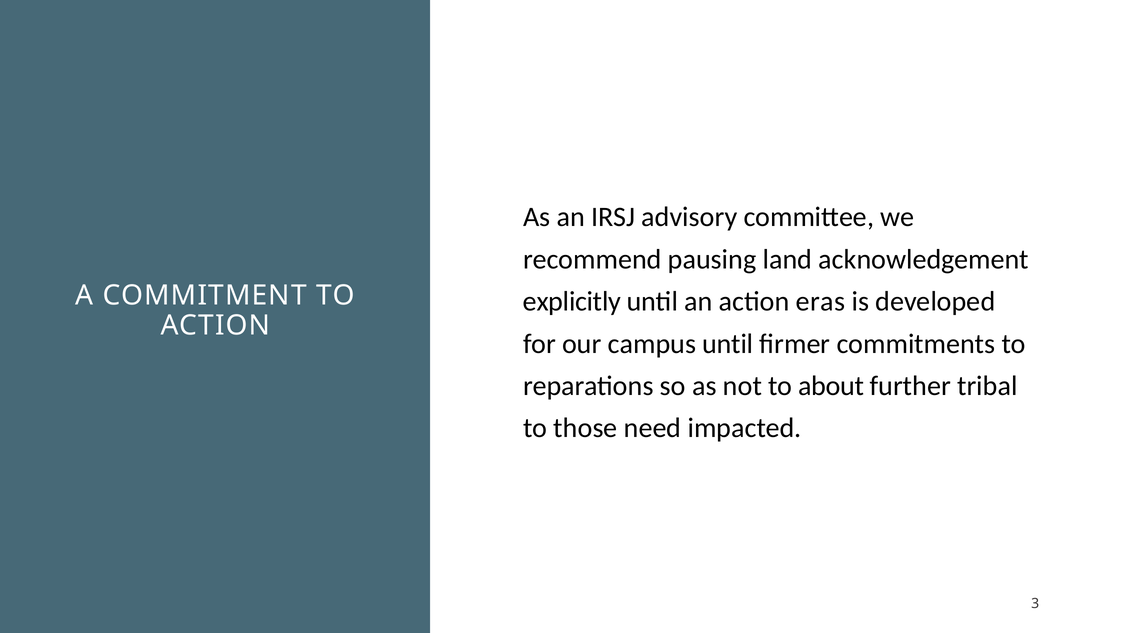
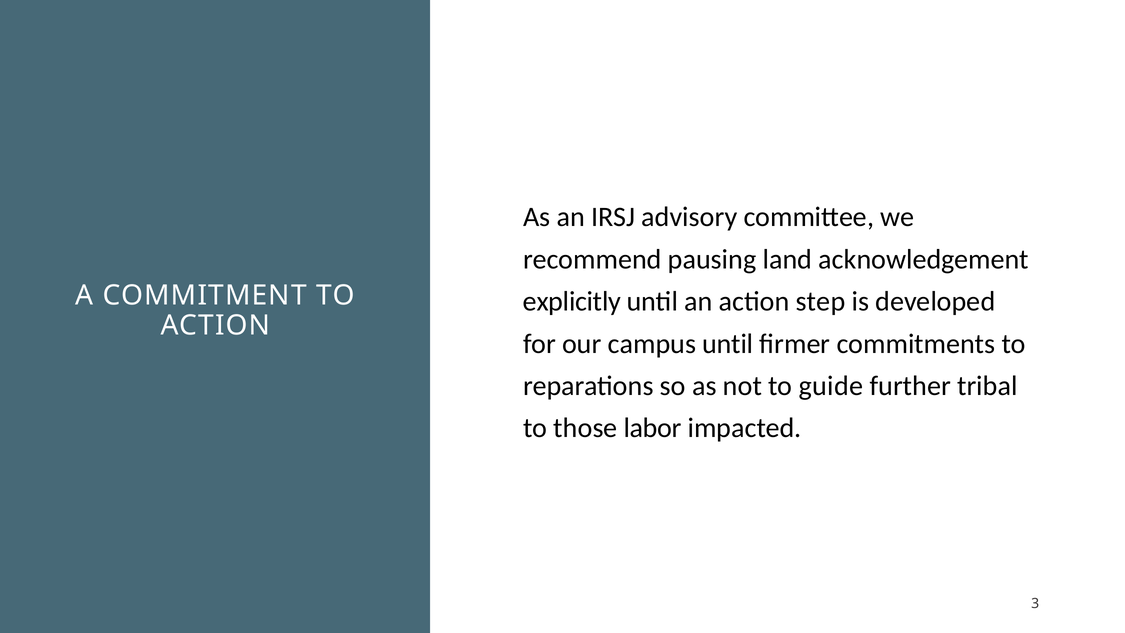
eras: eras -> step
about: about -> guide
need: need -> labor
